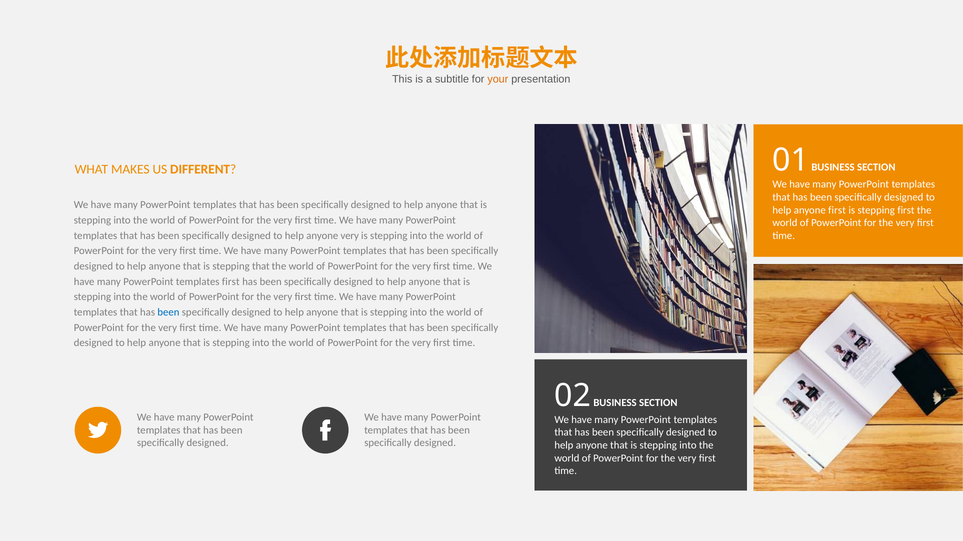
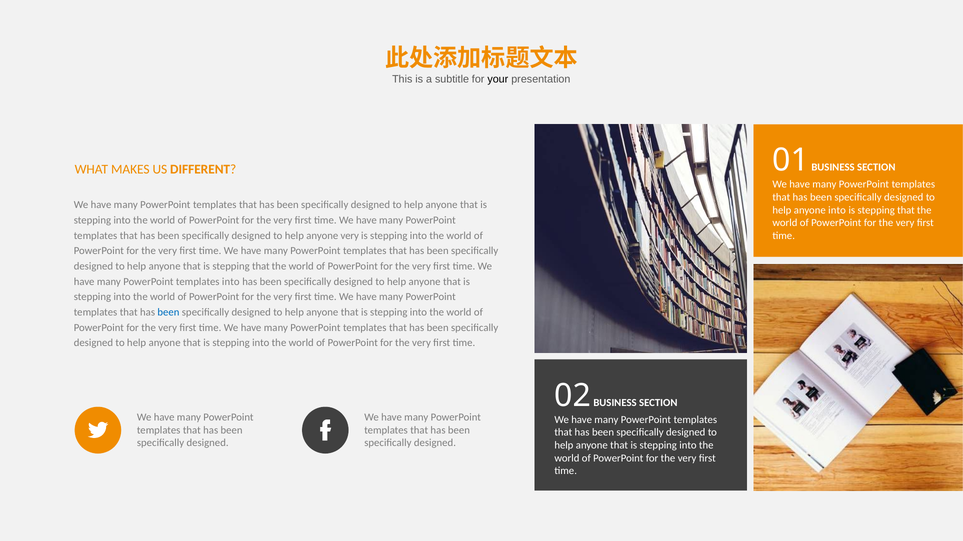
your colour: orange -> black
anyone first: first -> into
first at (906, 210): first -> that
templates first: first -> into
